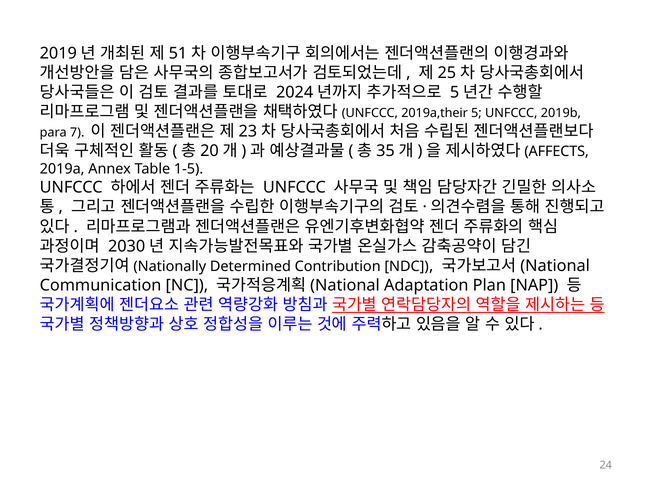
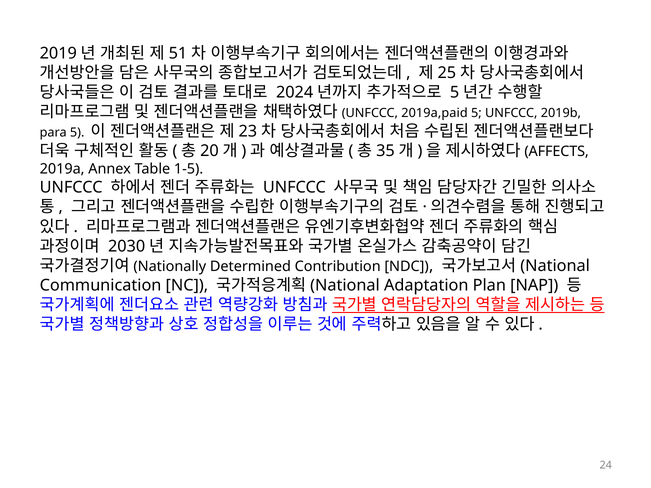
2019a,their: 2019a,their -> 2019a,paid
para 7: 7 -> 5
